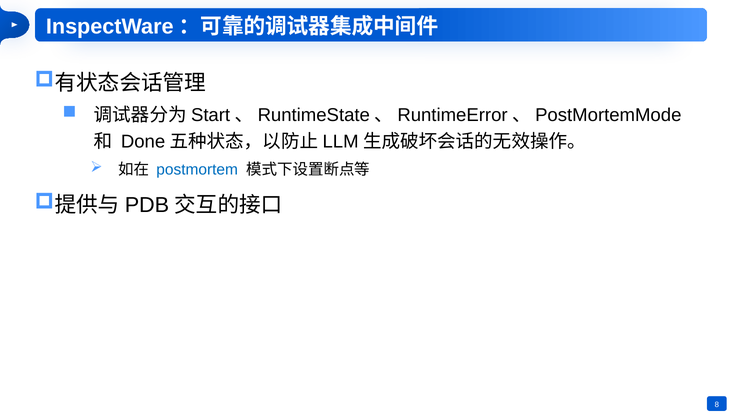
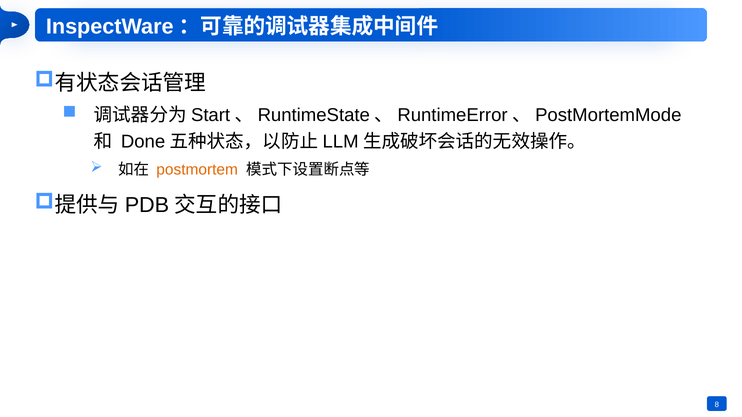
postmortem colour: blue -> orange
